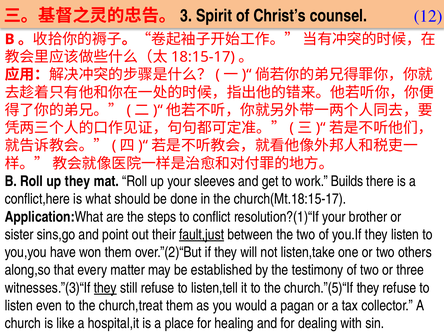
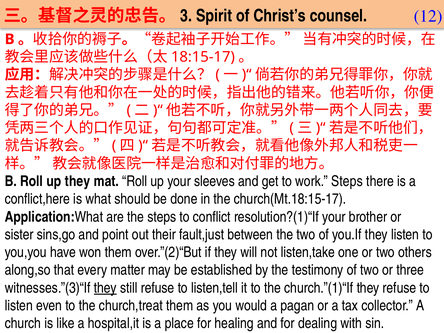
work Builds: Builds -> Steps
fault,just underline: present -> none
church.”(5)“If: church.”(5)“If -> church.”(1)“If
